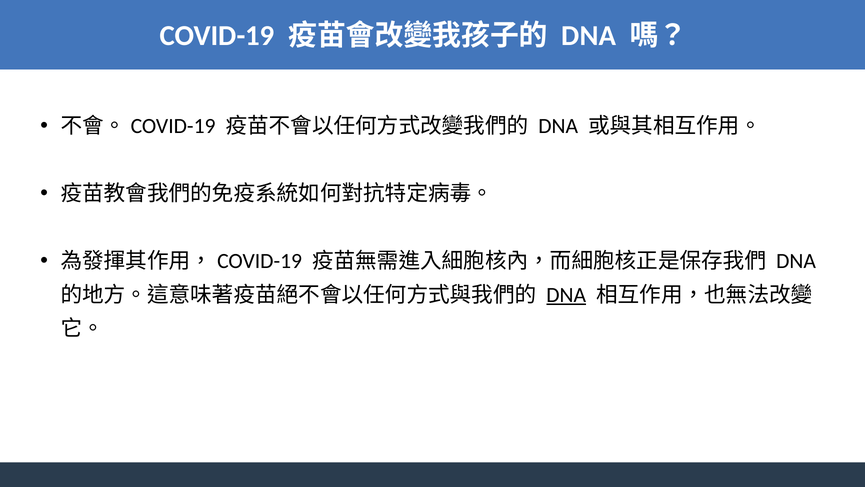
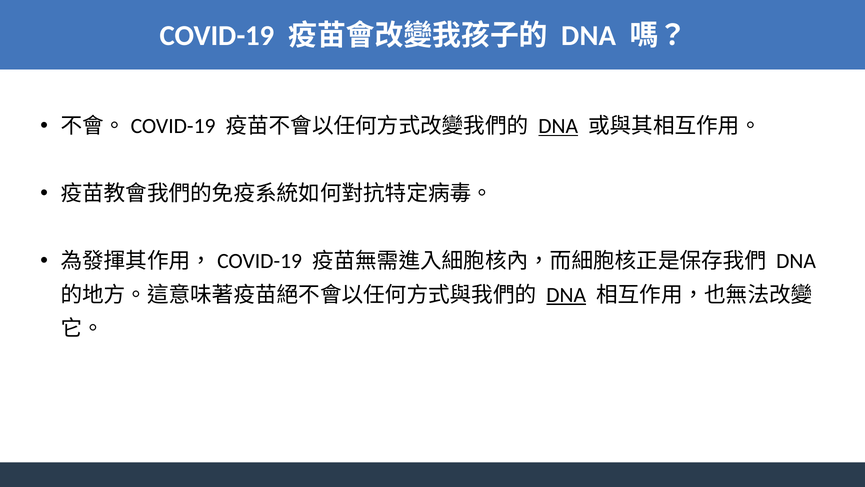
DNA at (558, 126) underline: none -> present
